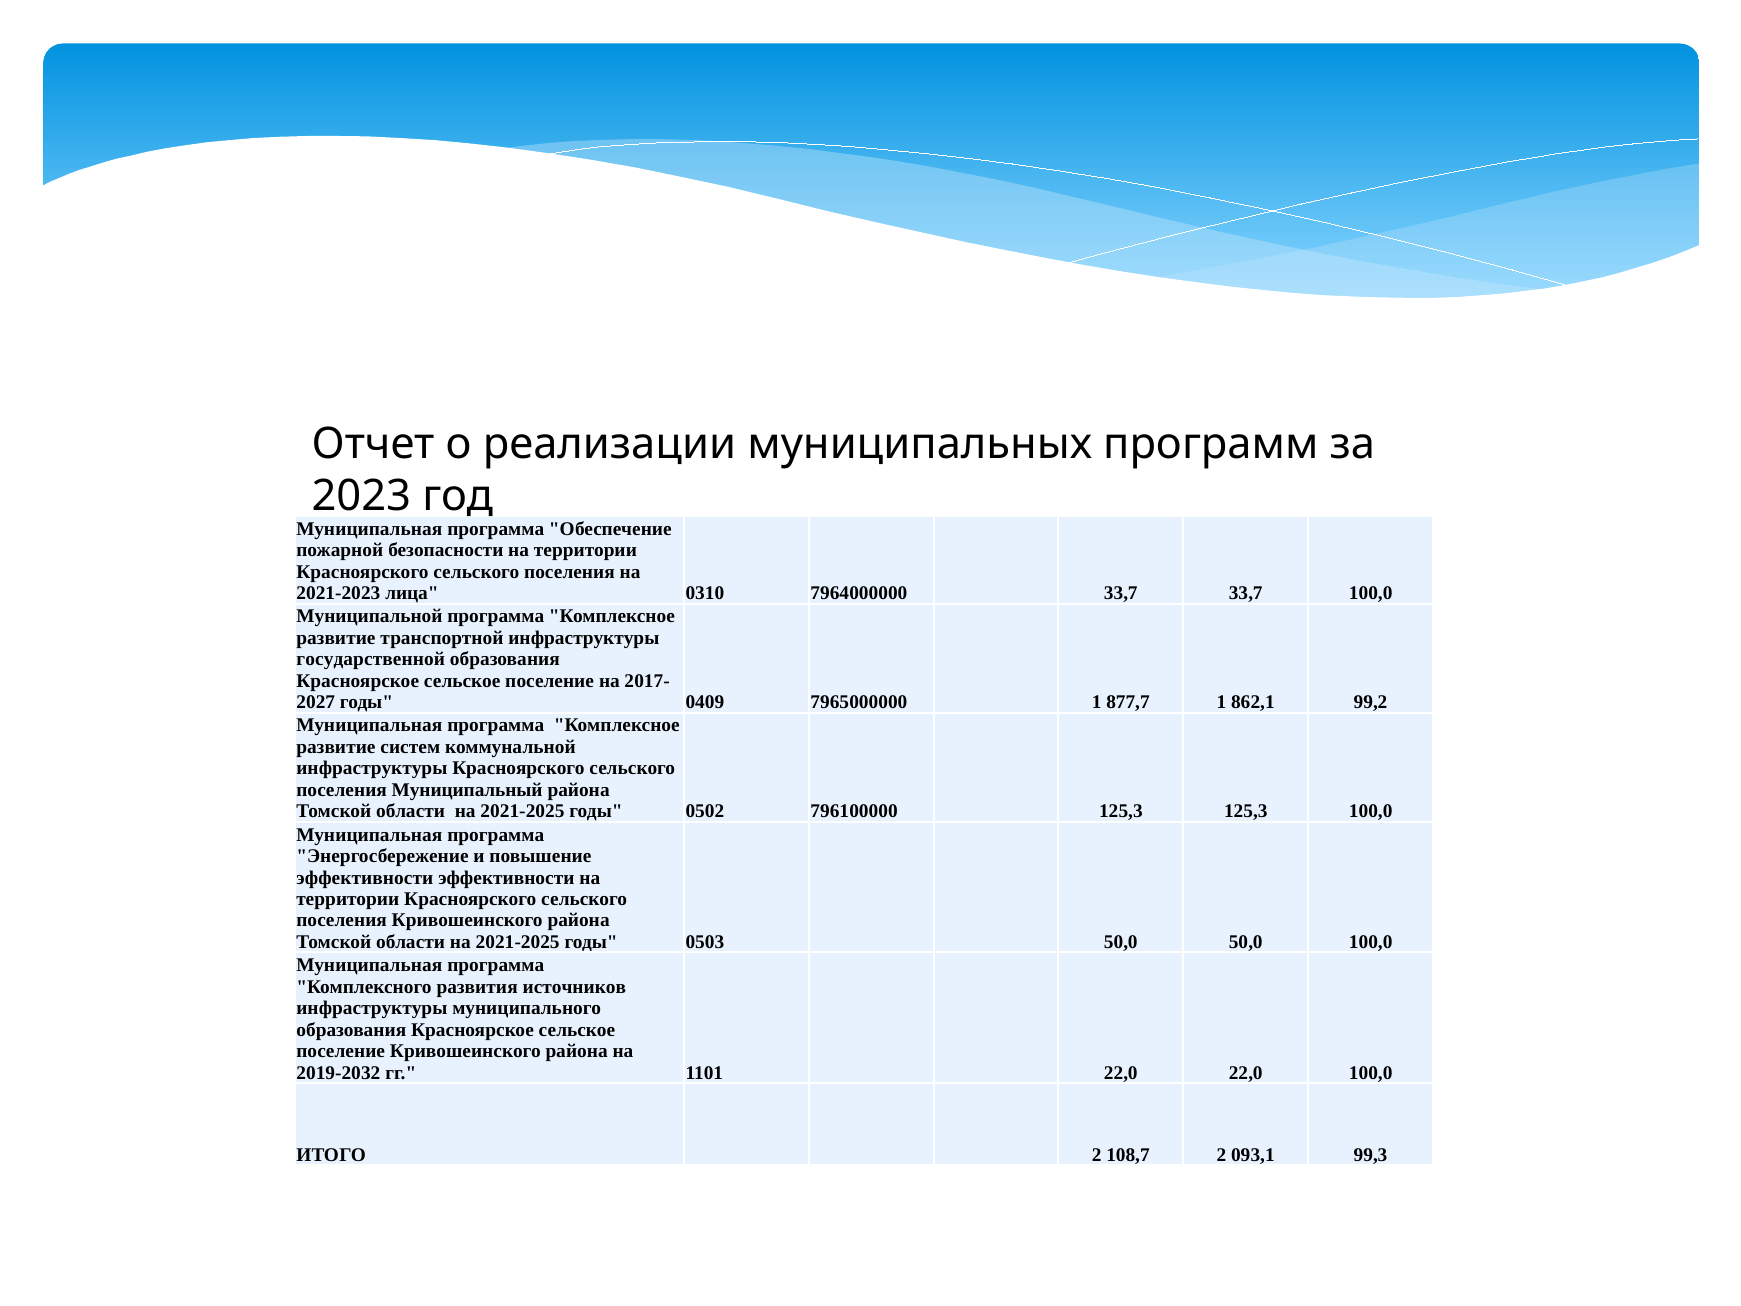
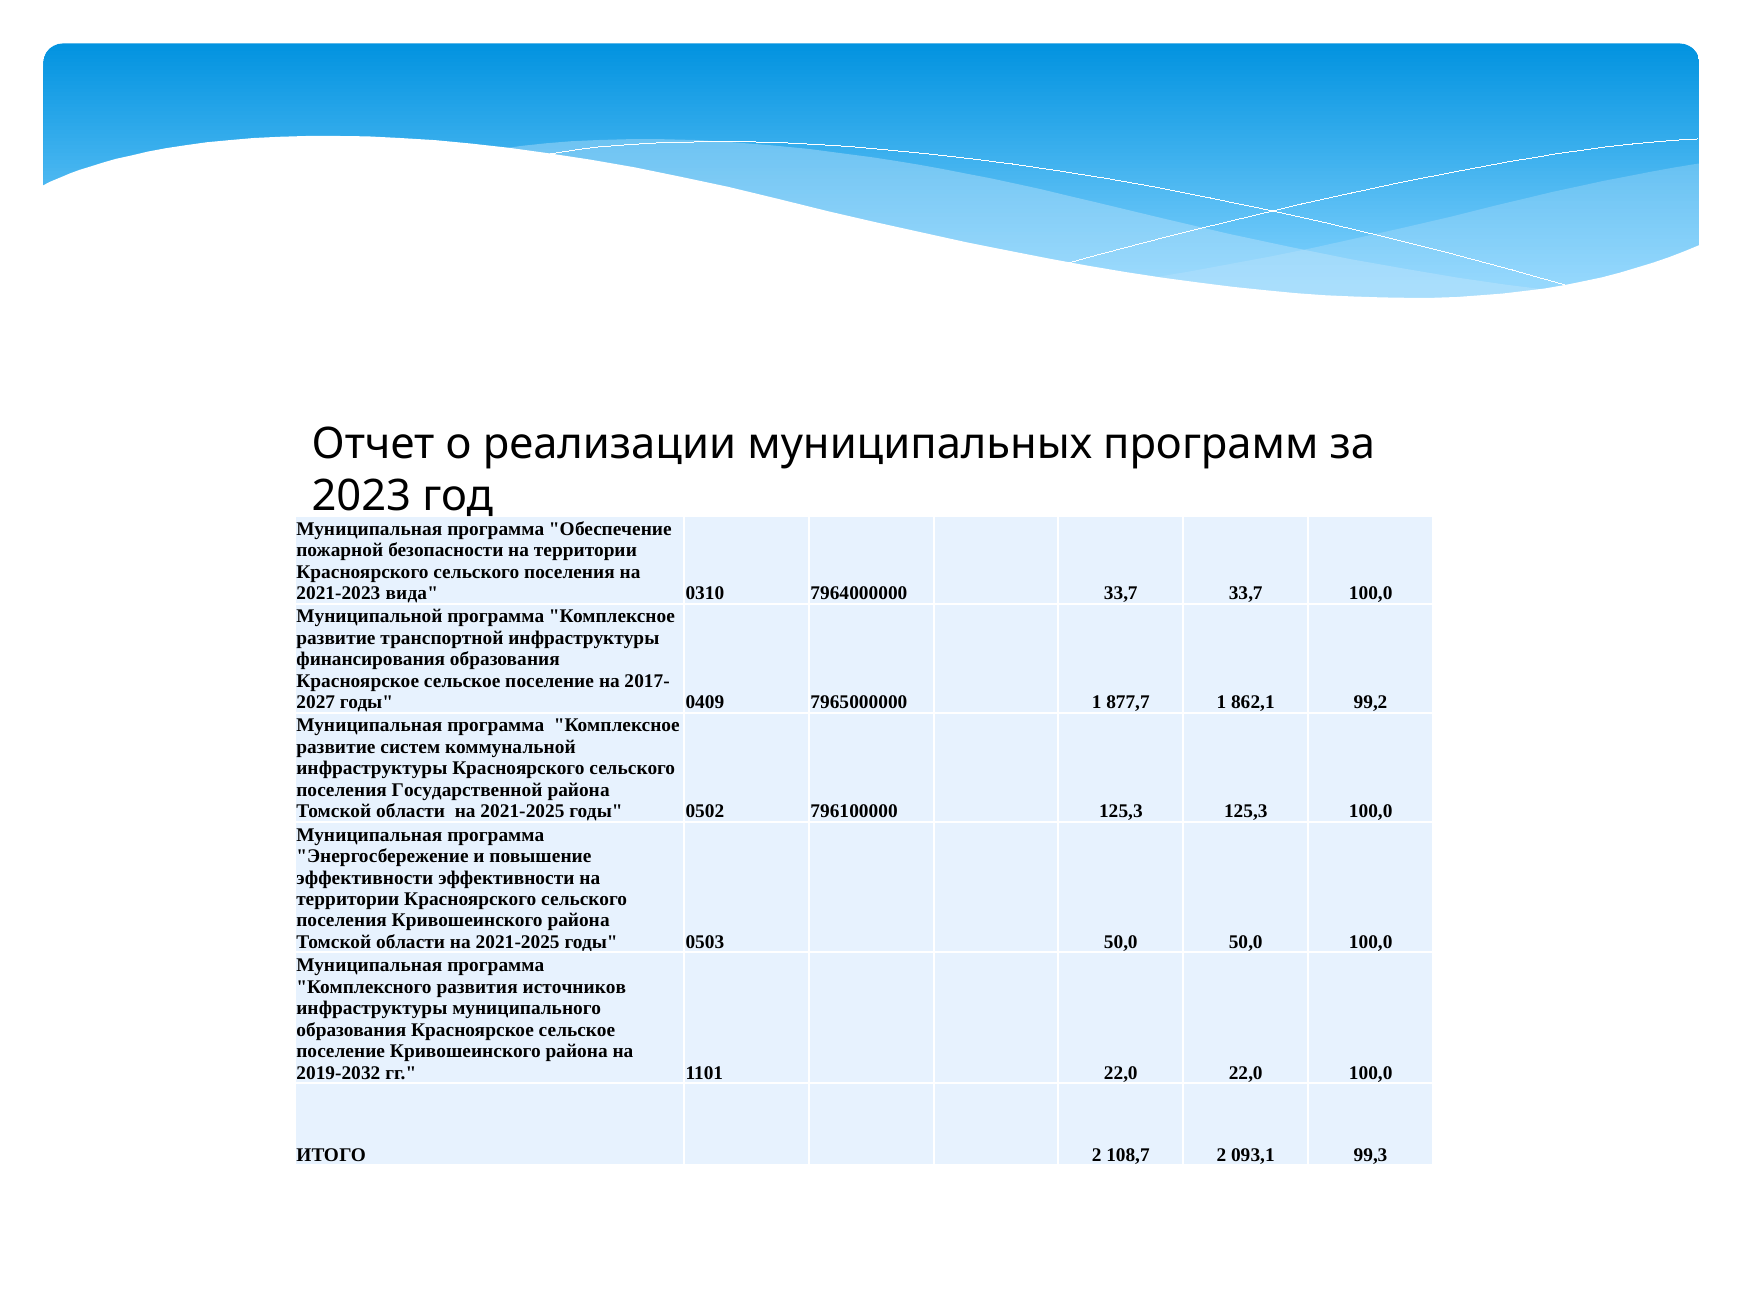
лица: лица -> вида
государственной: государственной -> финансирования
Муниципальный: Муниципальный -> Государственной
